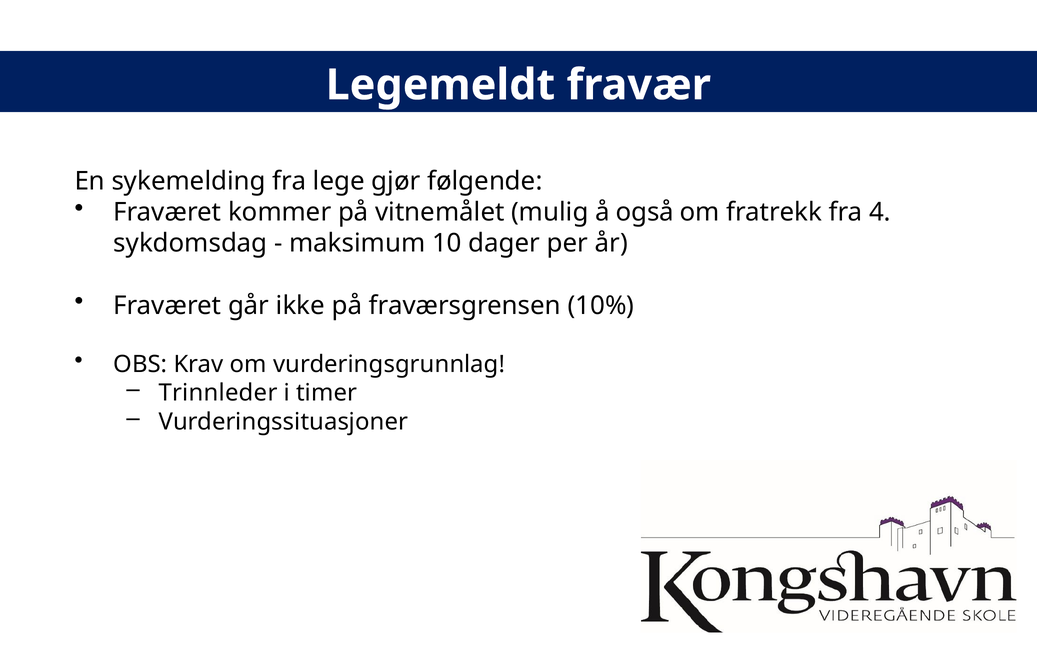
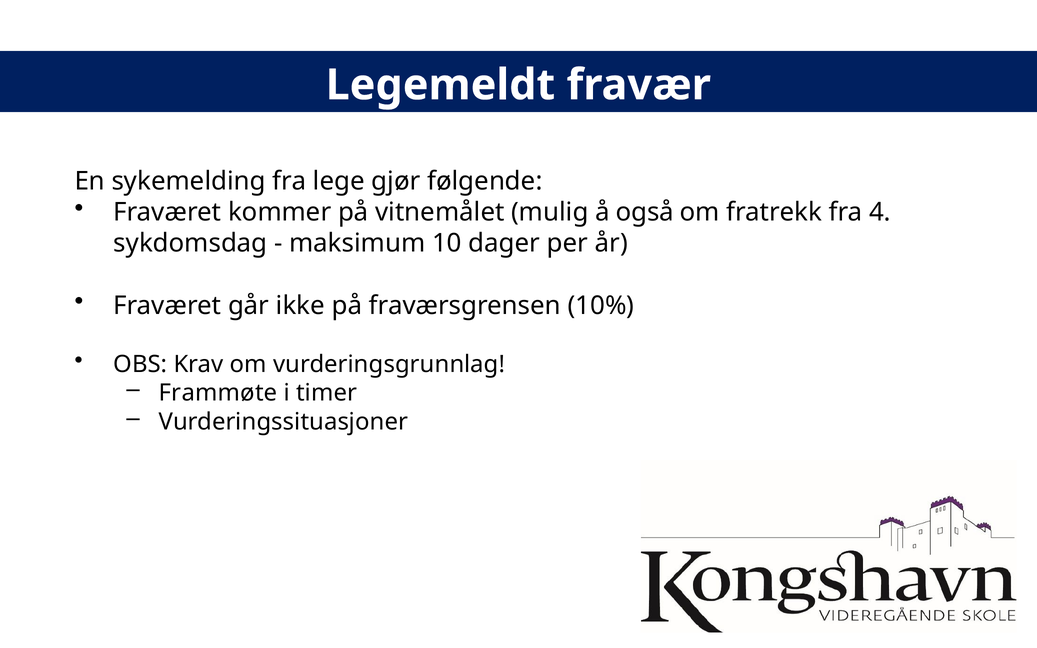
Trinnleder: Trinnleder -> Frammøte
